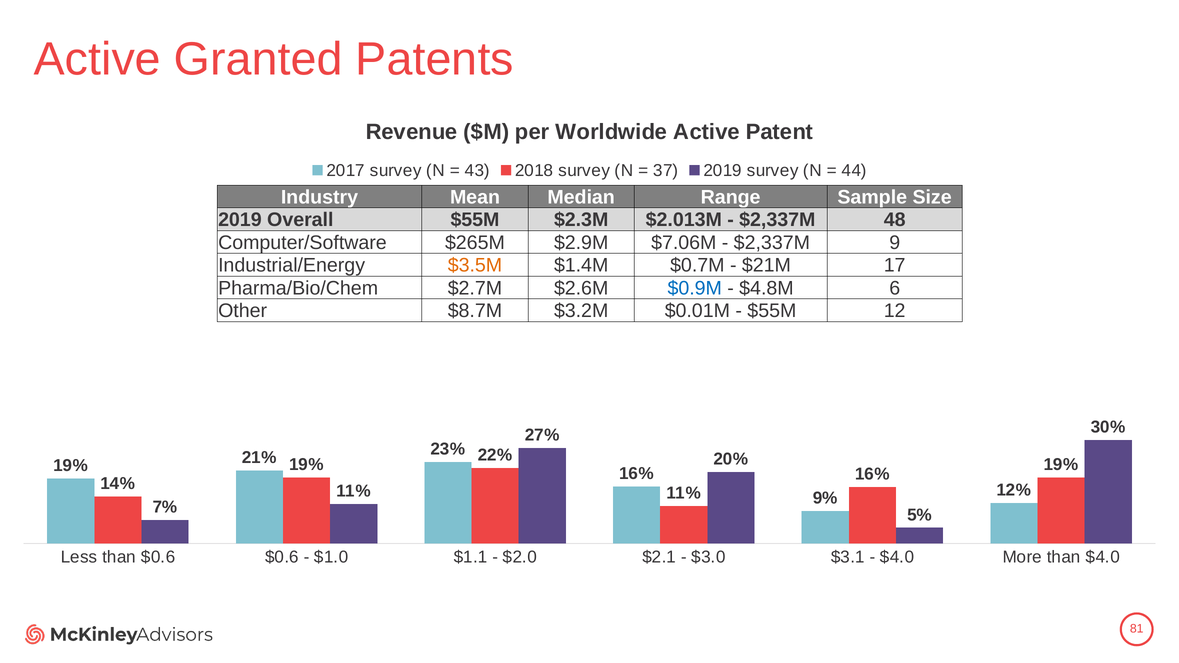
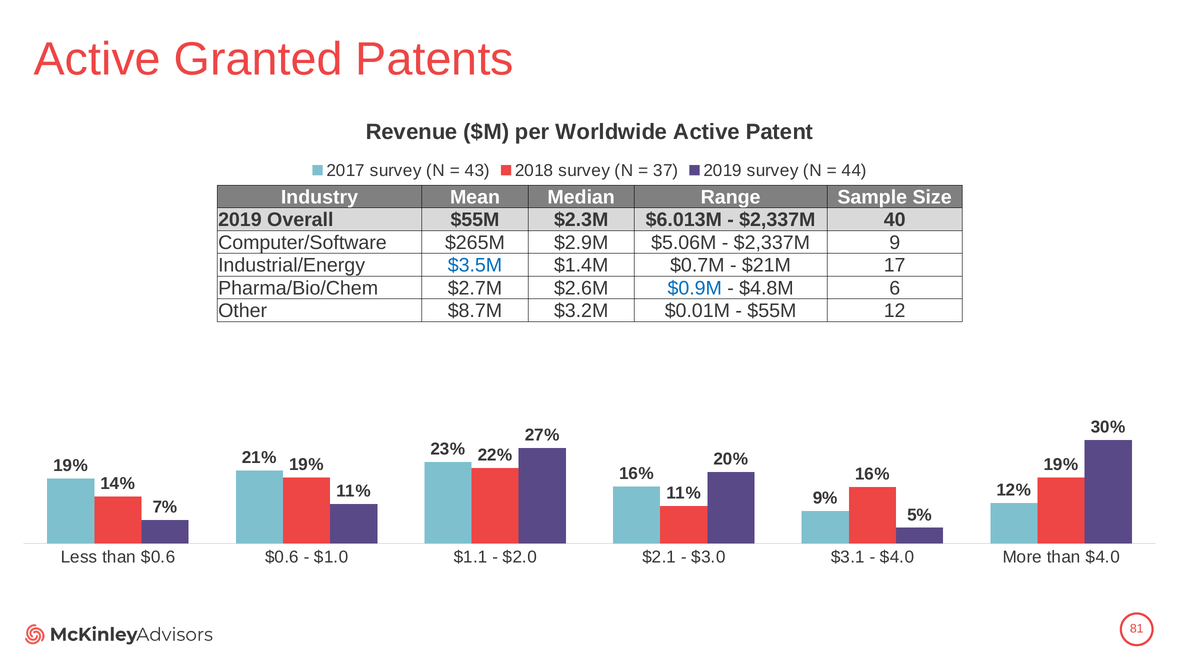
$2.013M: $2.013M -> $6.013M
48: 48 -> 40
$7.06M: $7.06M -> $5.06M
$3.5M colour: orange -> blue
